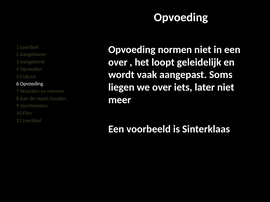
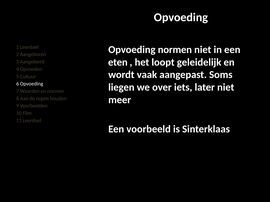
over at (118, 62): over -> eten
